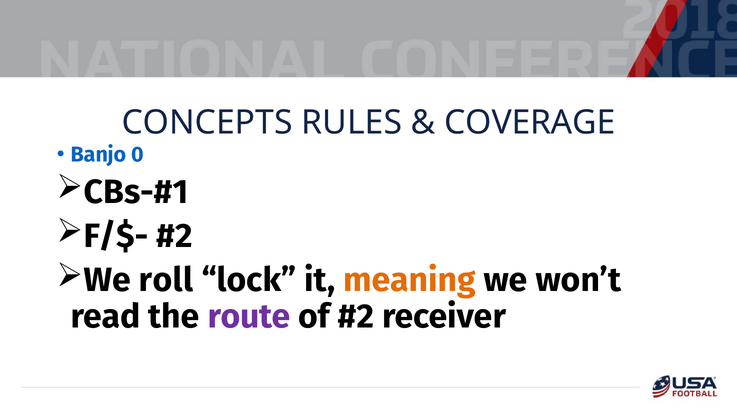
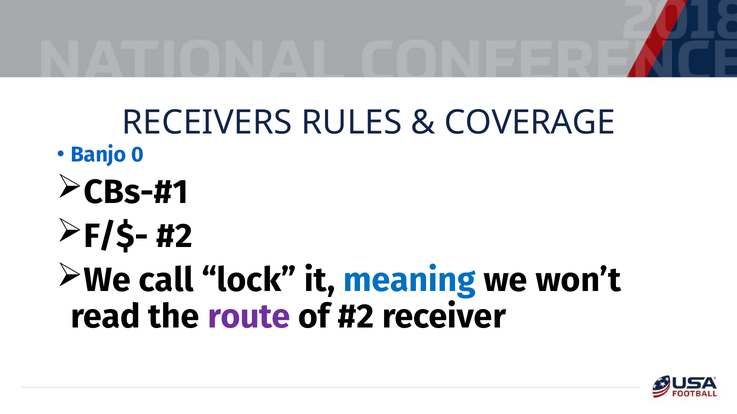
CONCEPTS: CONCEPTS -> RECEIVERS
roll: roll -> call
meaning colour: orange -> blue
